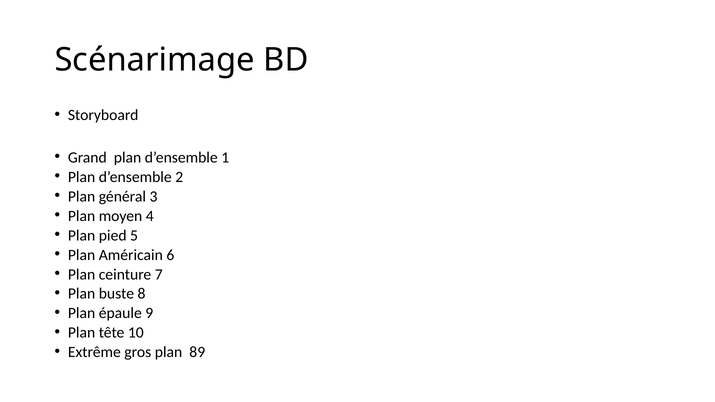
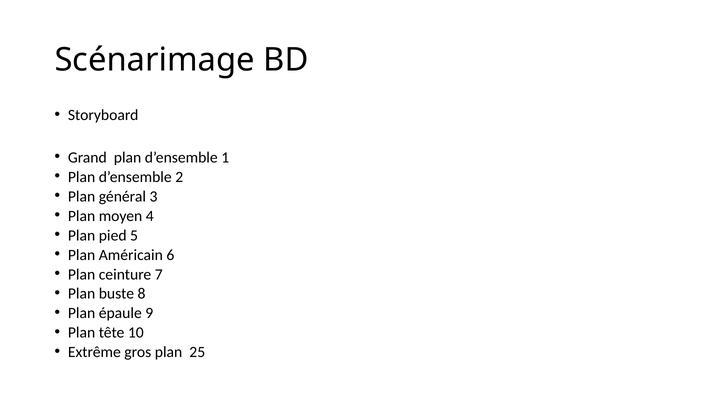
89: 89 -> 25
